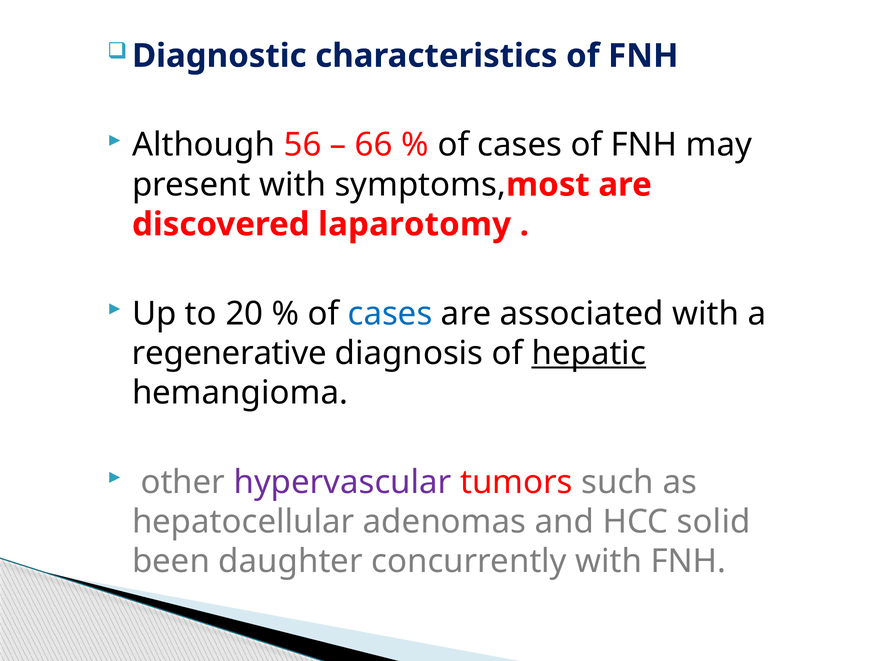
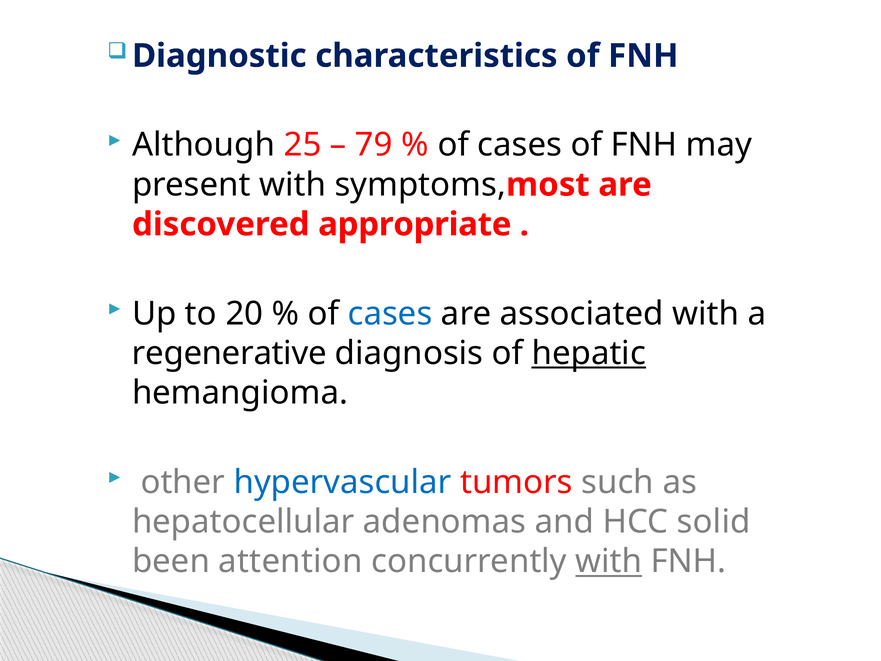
56: 56 -> 25
66: 66 -> 79
laparotomy: laparotomy -> appropriate
hypervascular colour: purple -> blue
daughter: daughter -> attention
with at (609, 561) underline: none -> present
